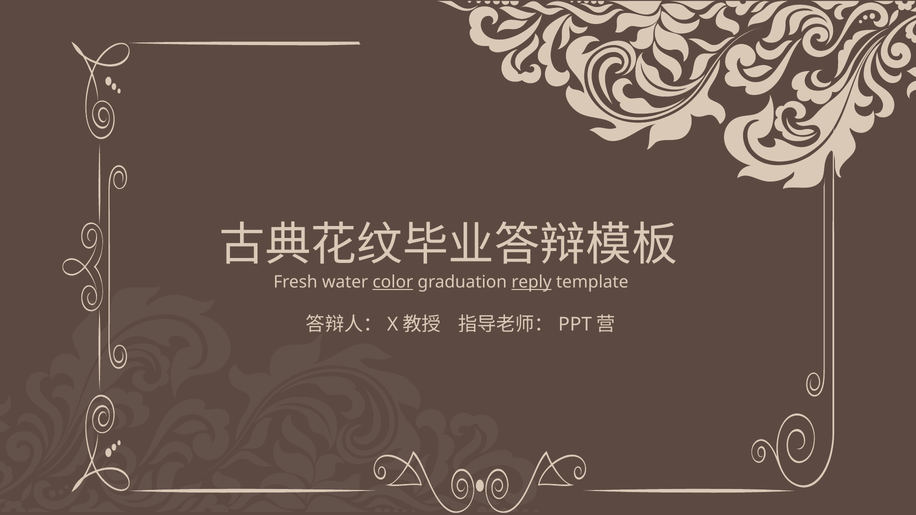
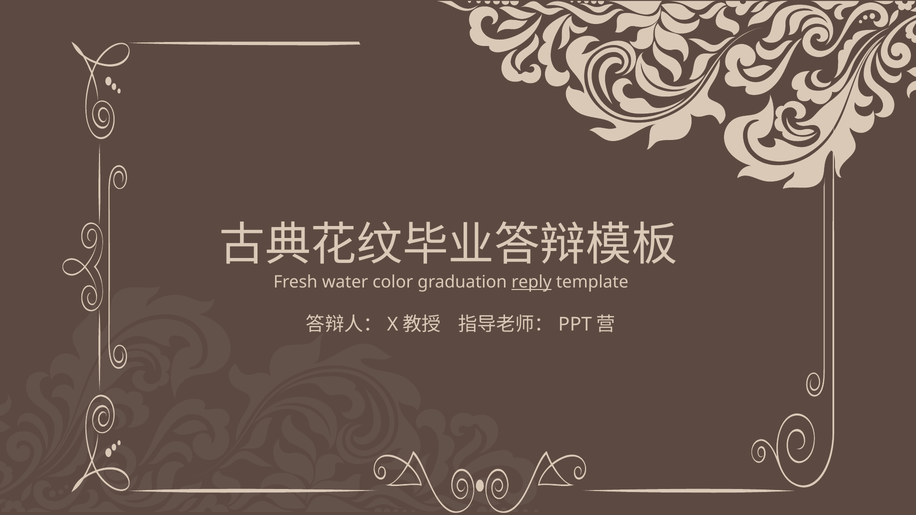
color underline: present -> none
